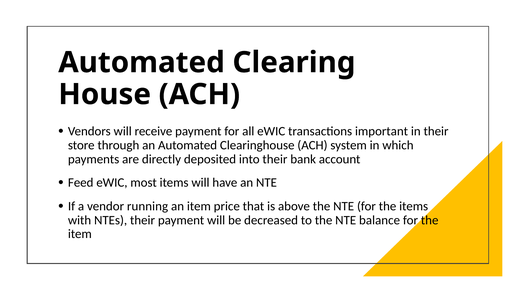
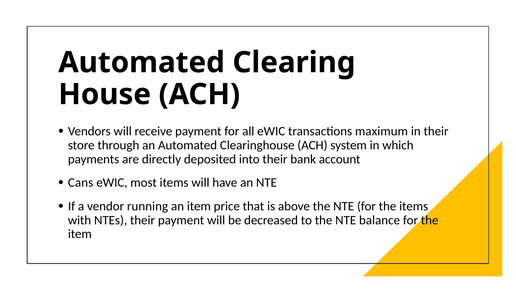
important: important -> maximum
Feed: Feed -> Cans
